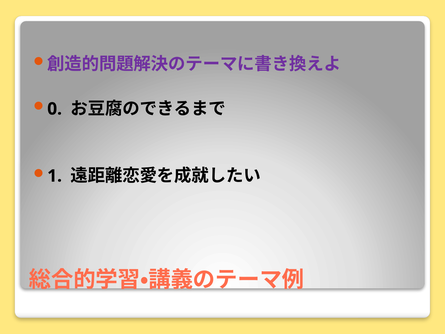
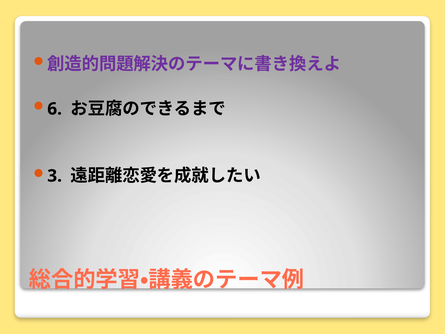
0: 0 -> 6
1: 1 -> 3
